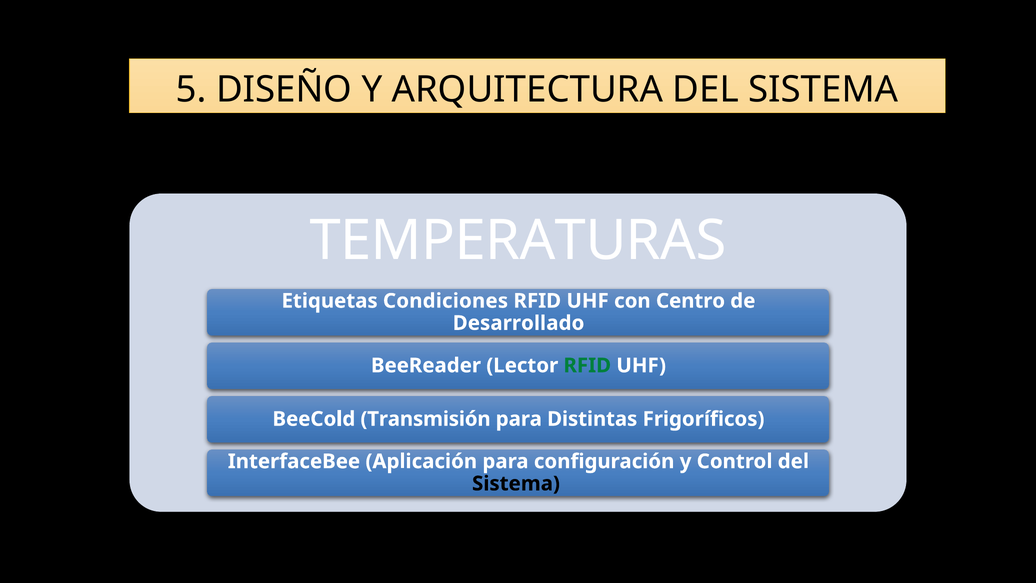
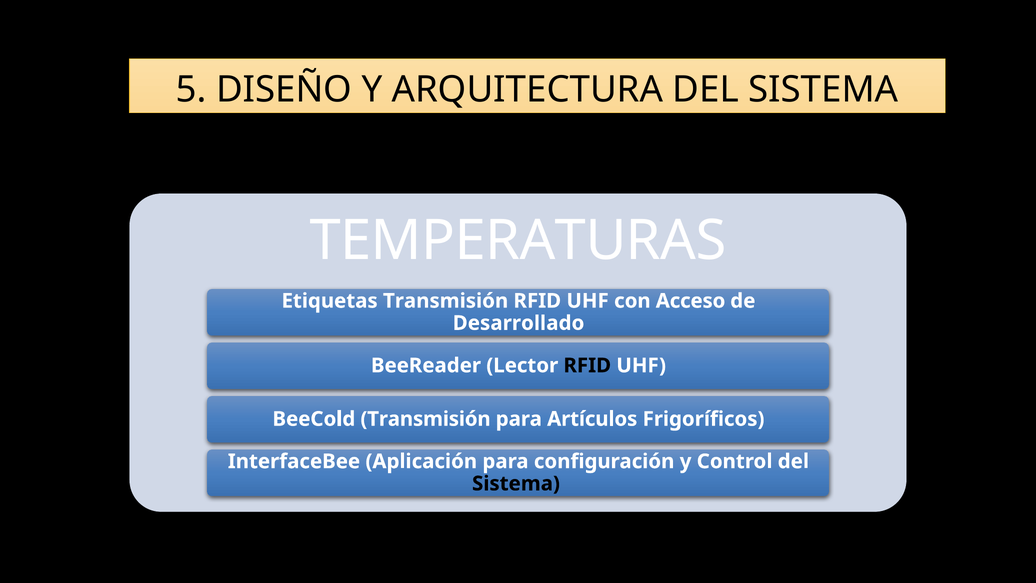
Etiquetas Condiciones: Condiciones -> Transmisión
Centro: Centro -> Acceso
RFID at (587, 365) colour: green -> black
Distintas: Distintas -> Artículos
